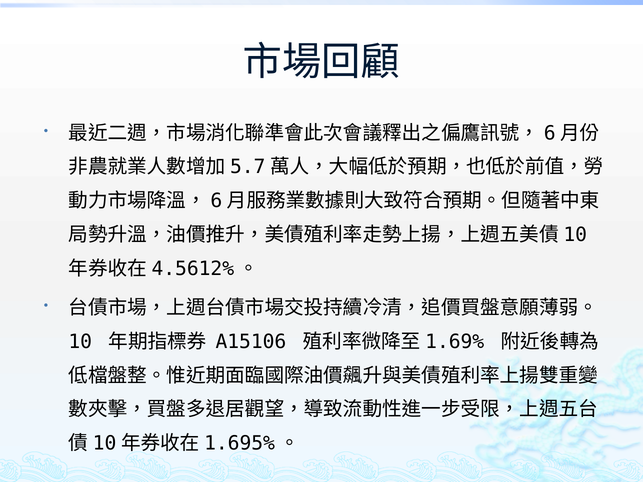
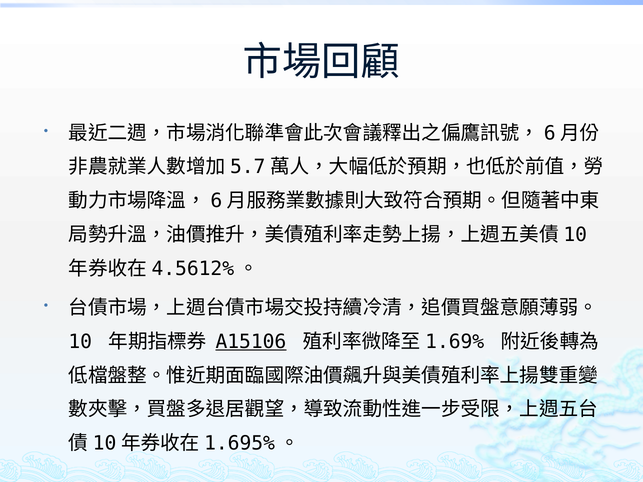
A15106 underline: none -> present
